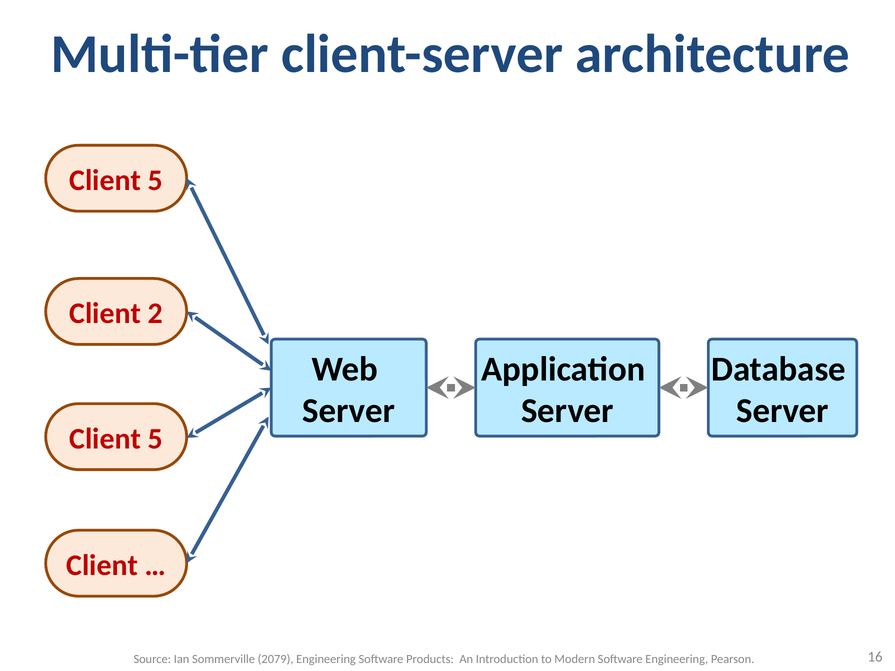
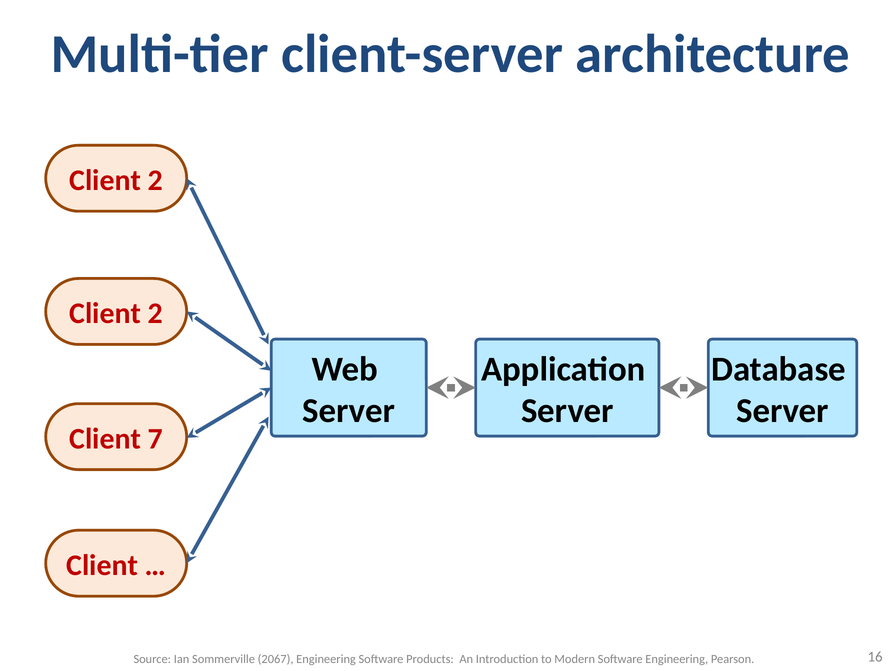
5 at (155, 180): 5 -> 2
5 at (155, 439): 5 -> 7
2079: 2079 -> 2067
